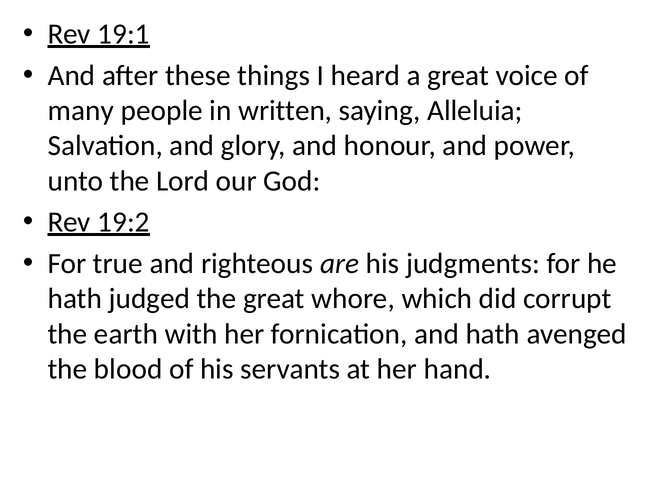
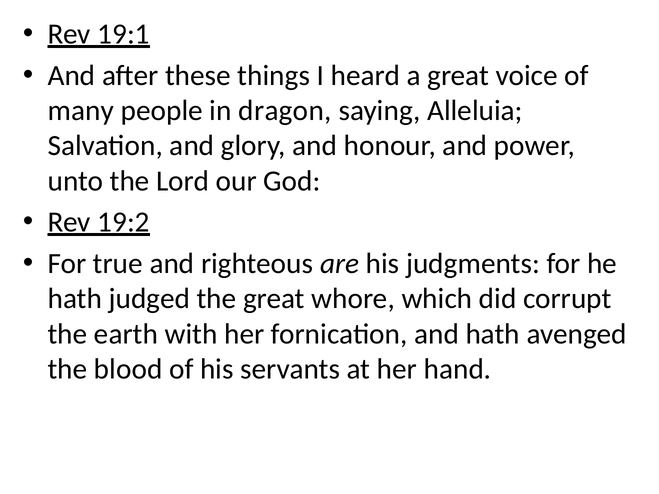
written: written -> dragon
